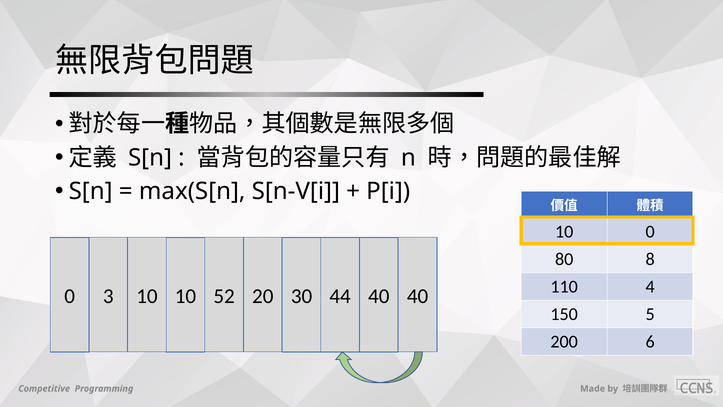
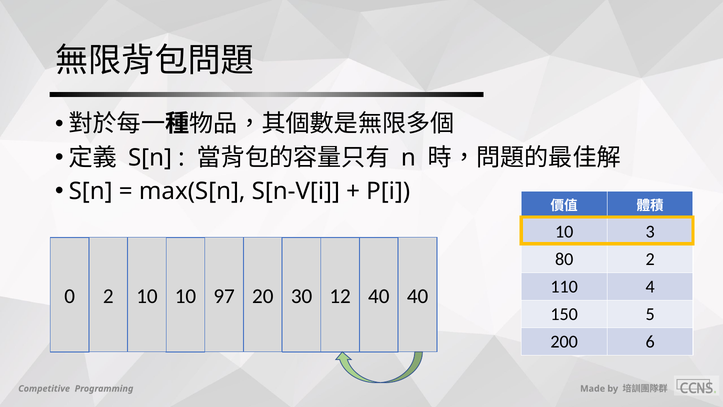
10 0: 0 -> 3
80 8: 8 -> 2
0 3: 3 -> 2
52: 52 -> 97
44: 44 -> 12
